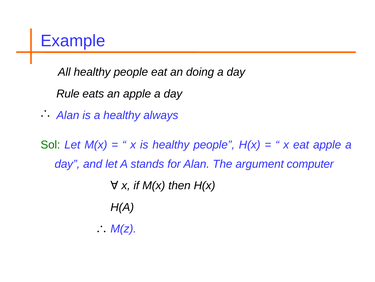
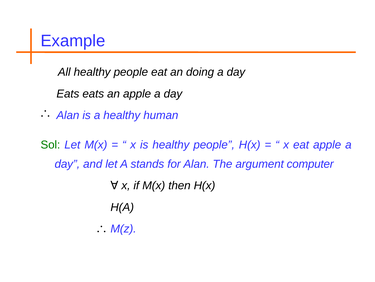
Rule at (68, 94): Rule -> Eats
always: always -> human
